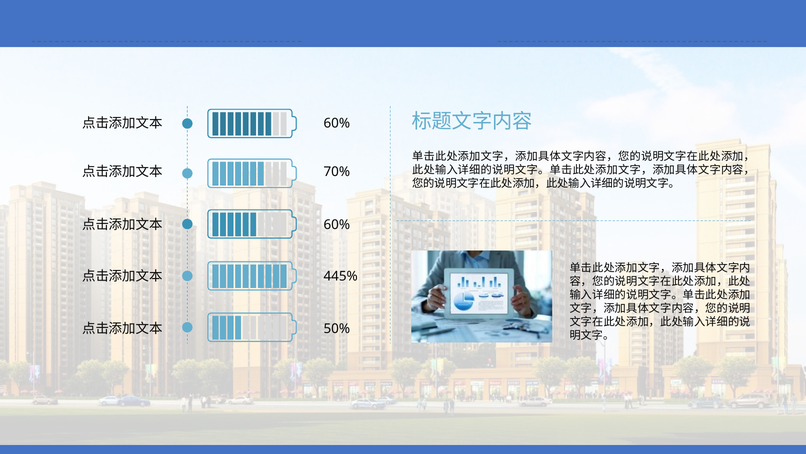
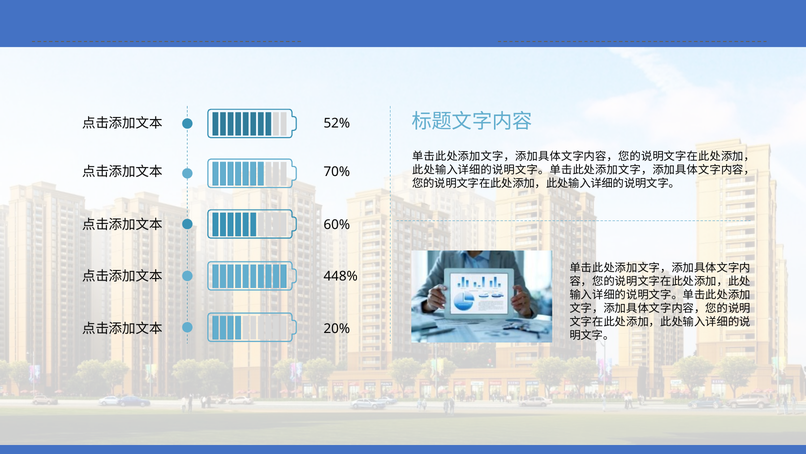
60% at (337, 123): 60% -> 52%
445%: 445% -> 448%
50%: 50% -> 20%
